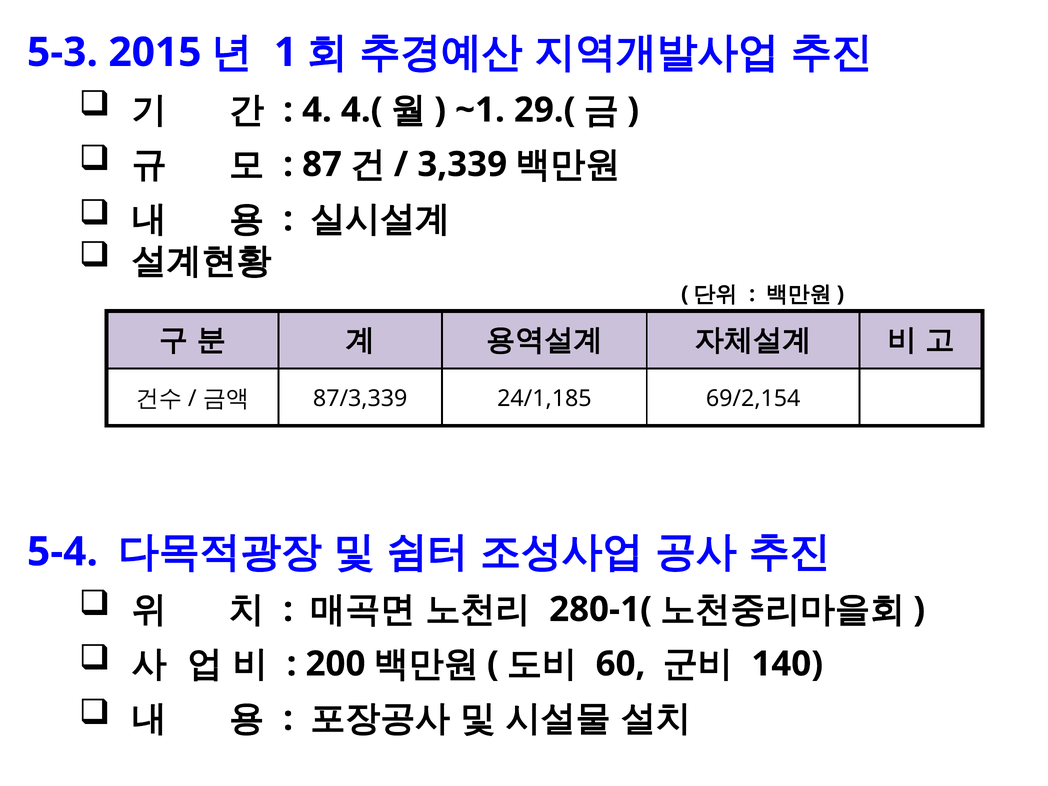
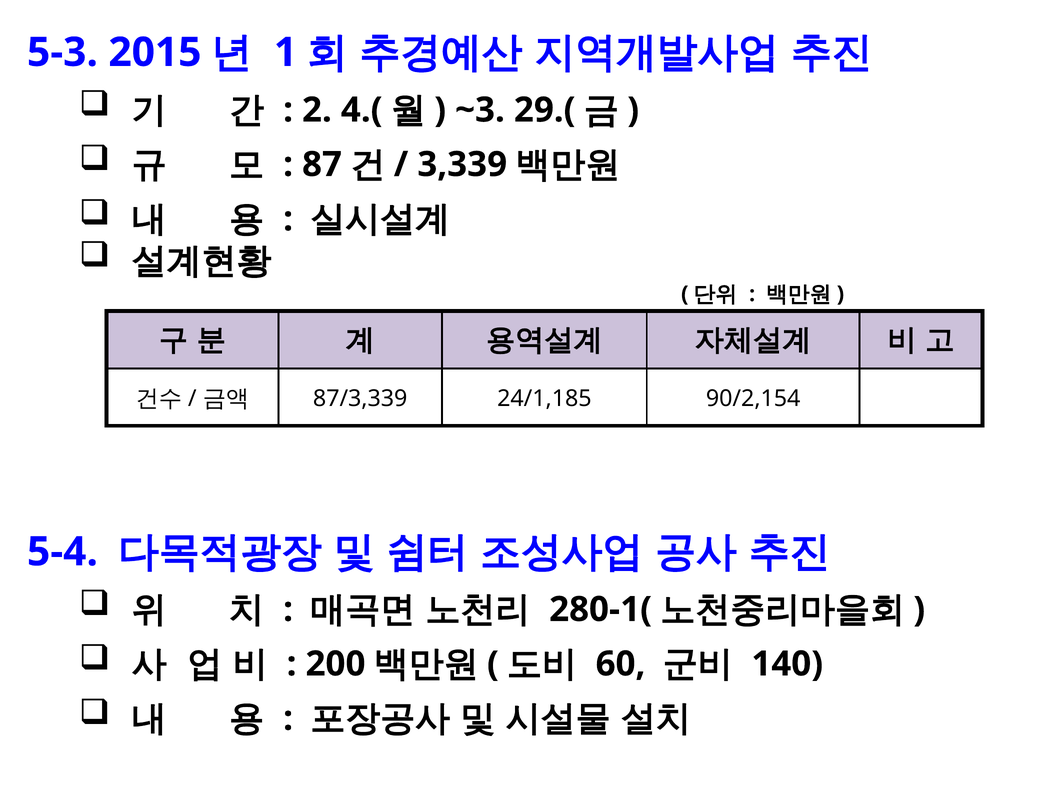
4: 4 -> 2
~1: ~1 -> ~3
69/2,154: 69/2,154 -> 90/2,154
